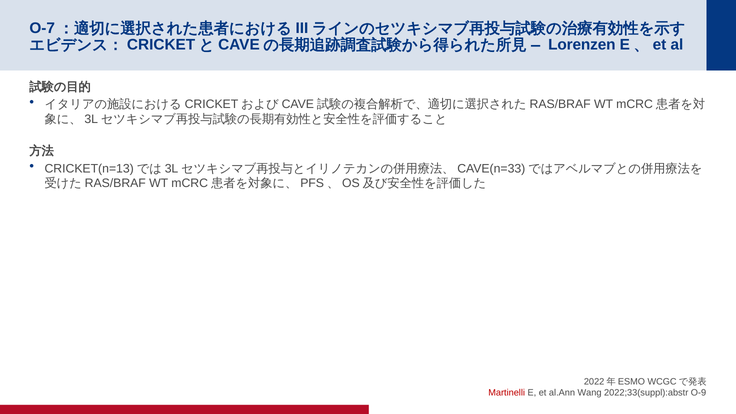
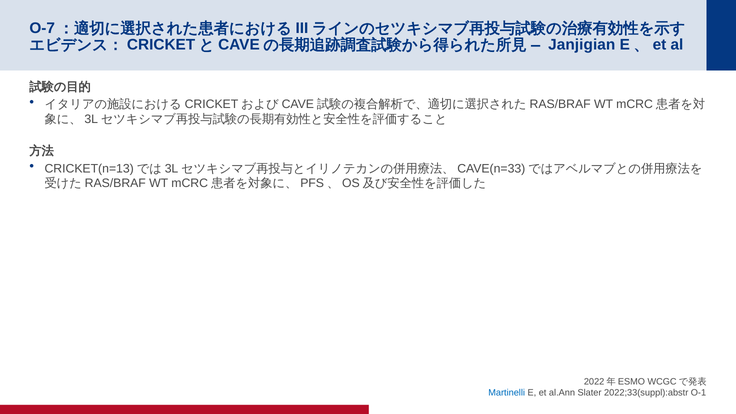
Lorenzen: Lorenzen -> Janjigian
Martinelli colour: red -> blue
Wang: Wang -> Slater
O-9: O-9 -> O-1
